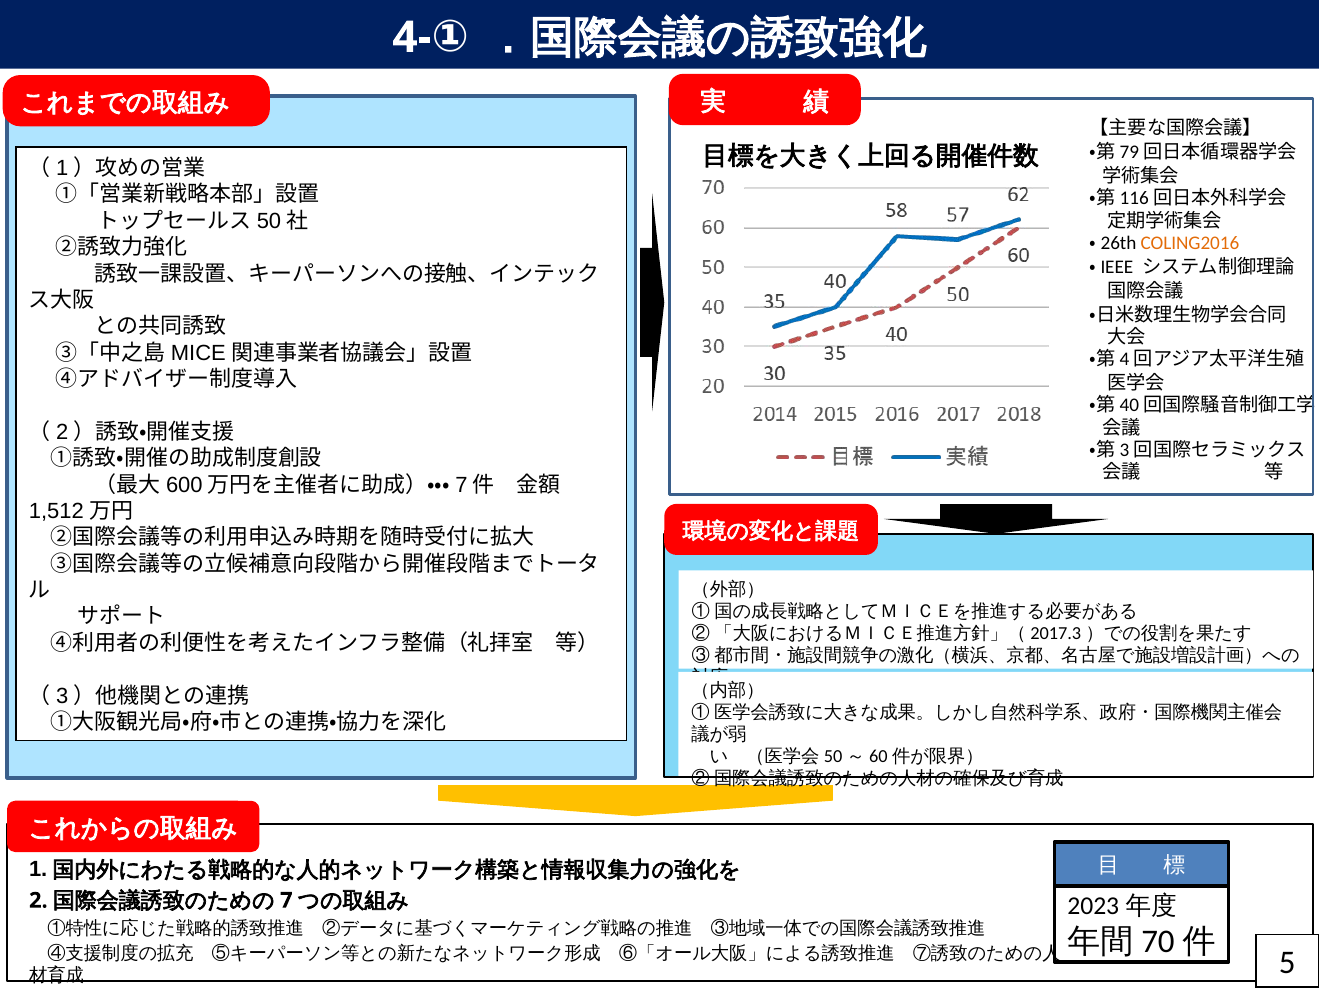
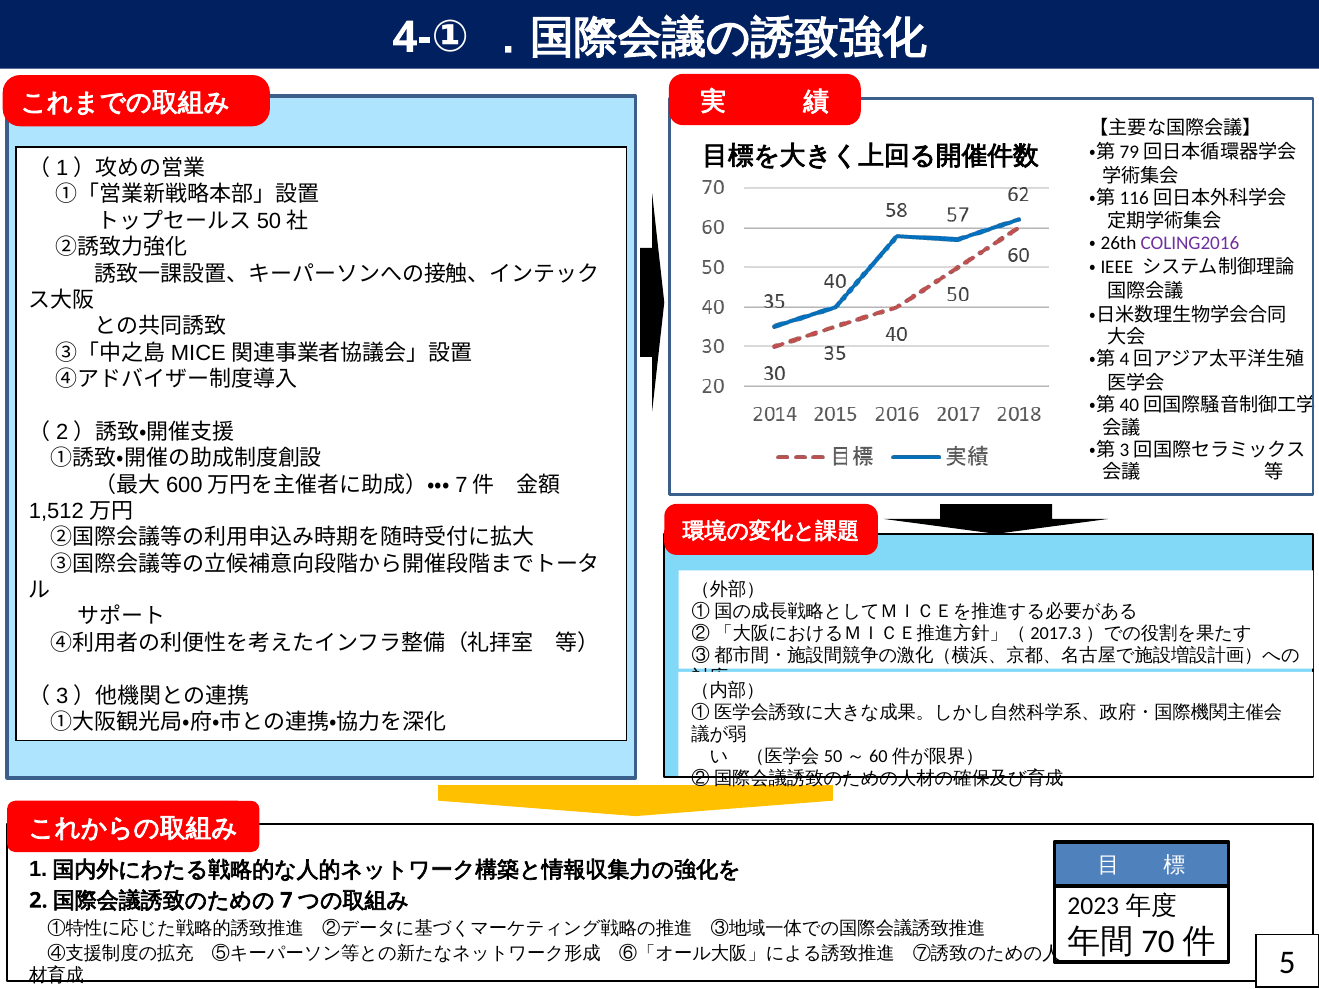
COLING2016 colour: orange -> purple
